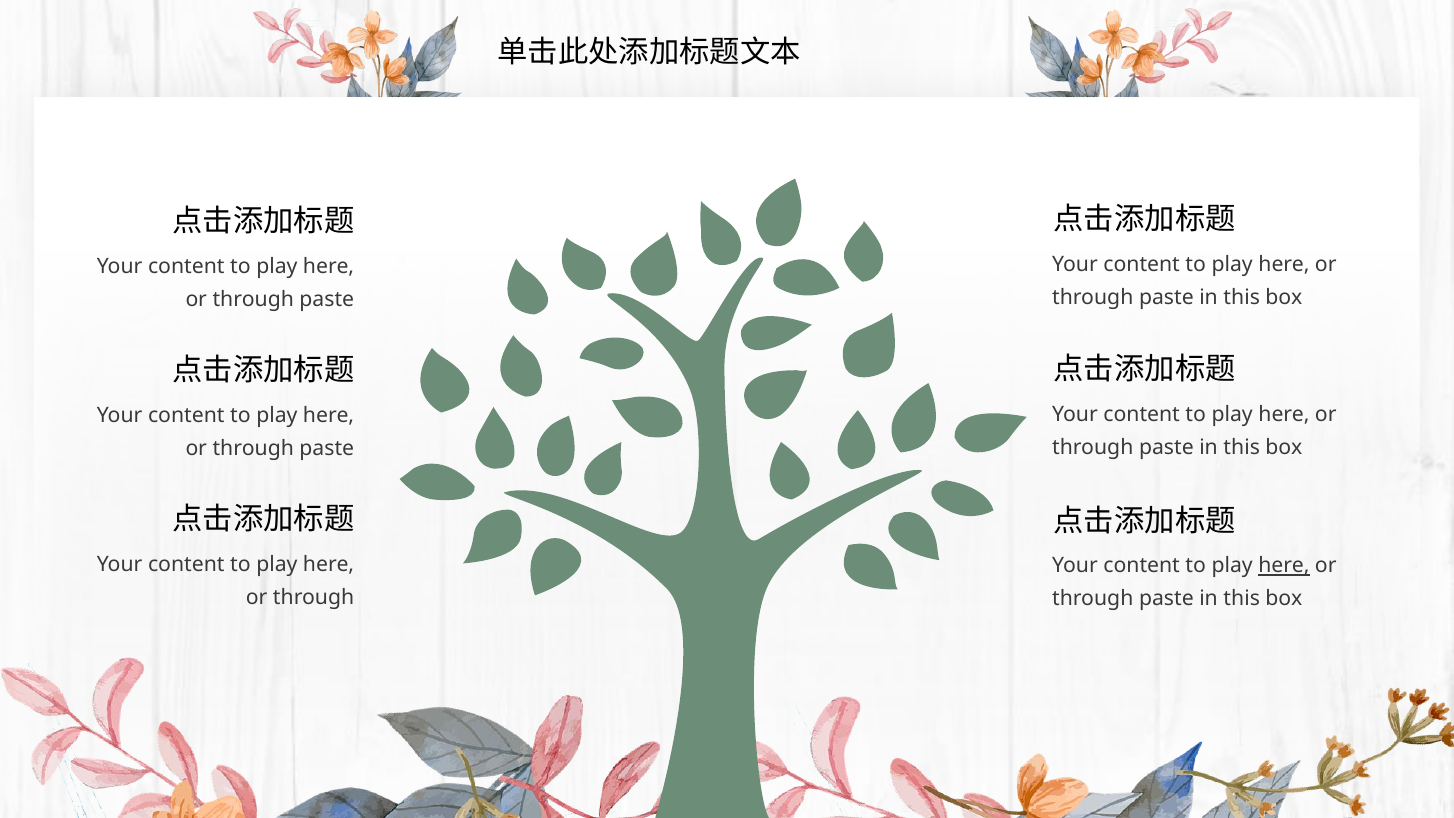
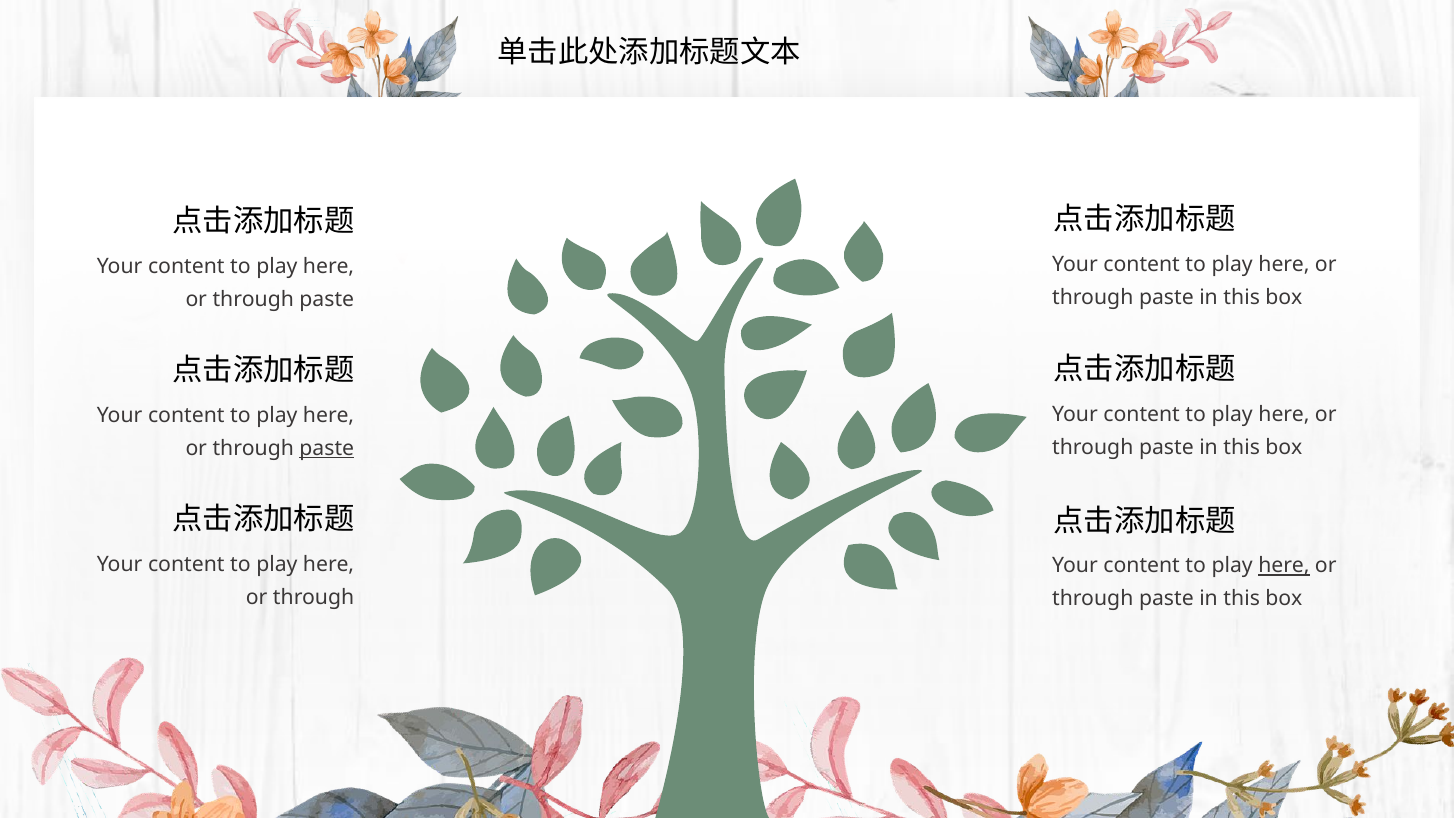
paste at (327, 448) underline: none -> present
